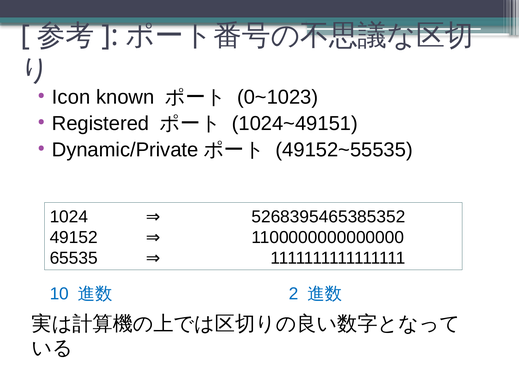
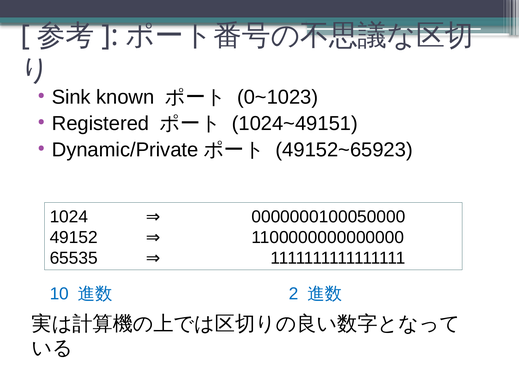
Icon: Icon -> Sink
49152~55535: 49152~55535 -> 49152~65923
5268395465385352: 5268395465385352 -> 0000000100050000
